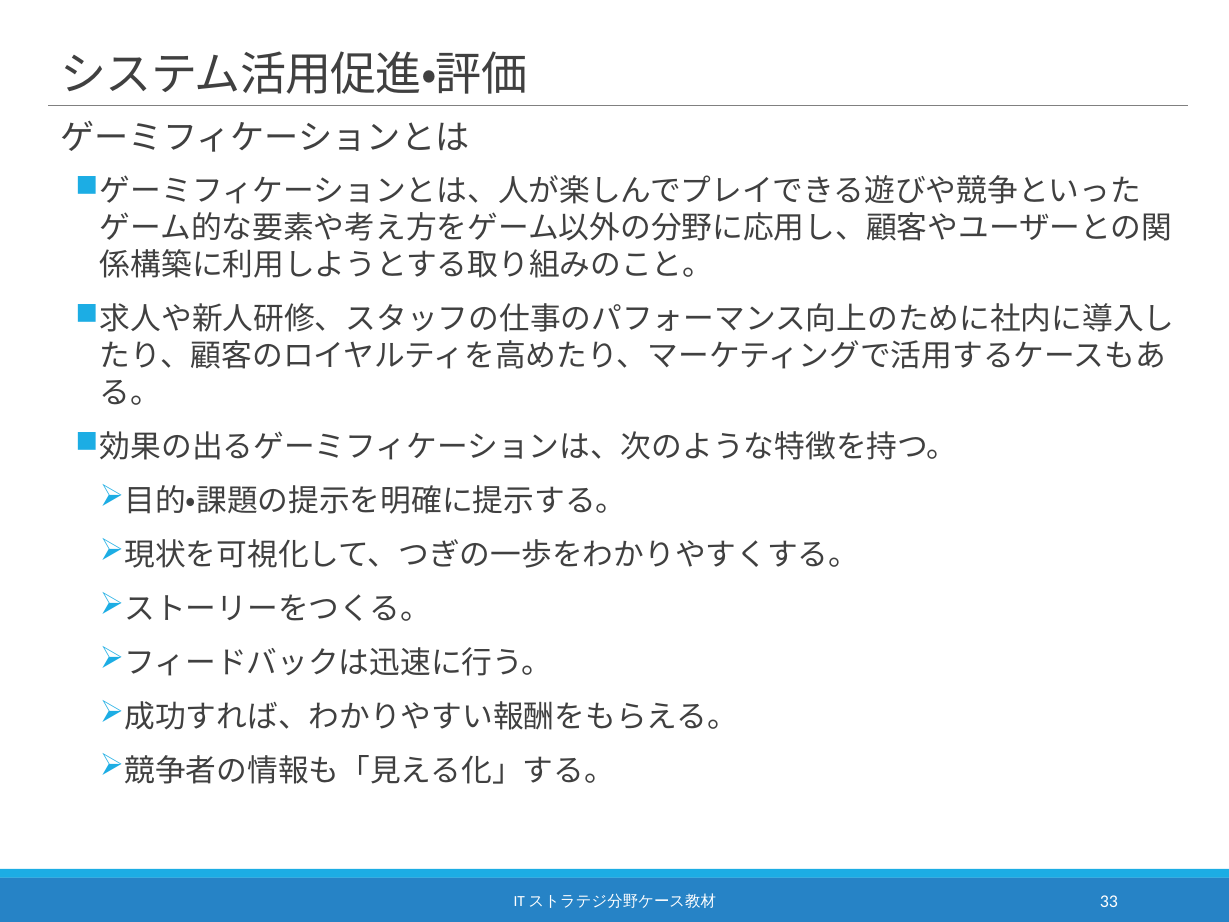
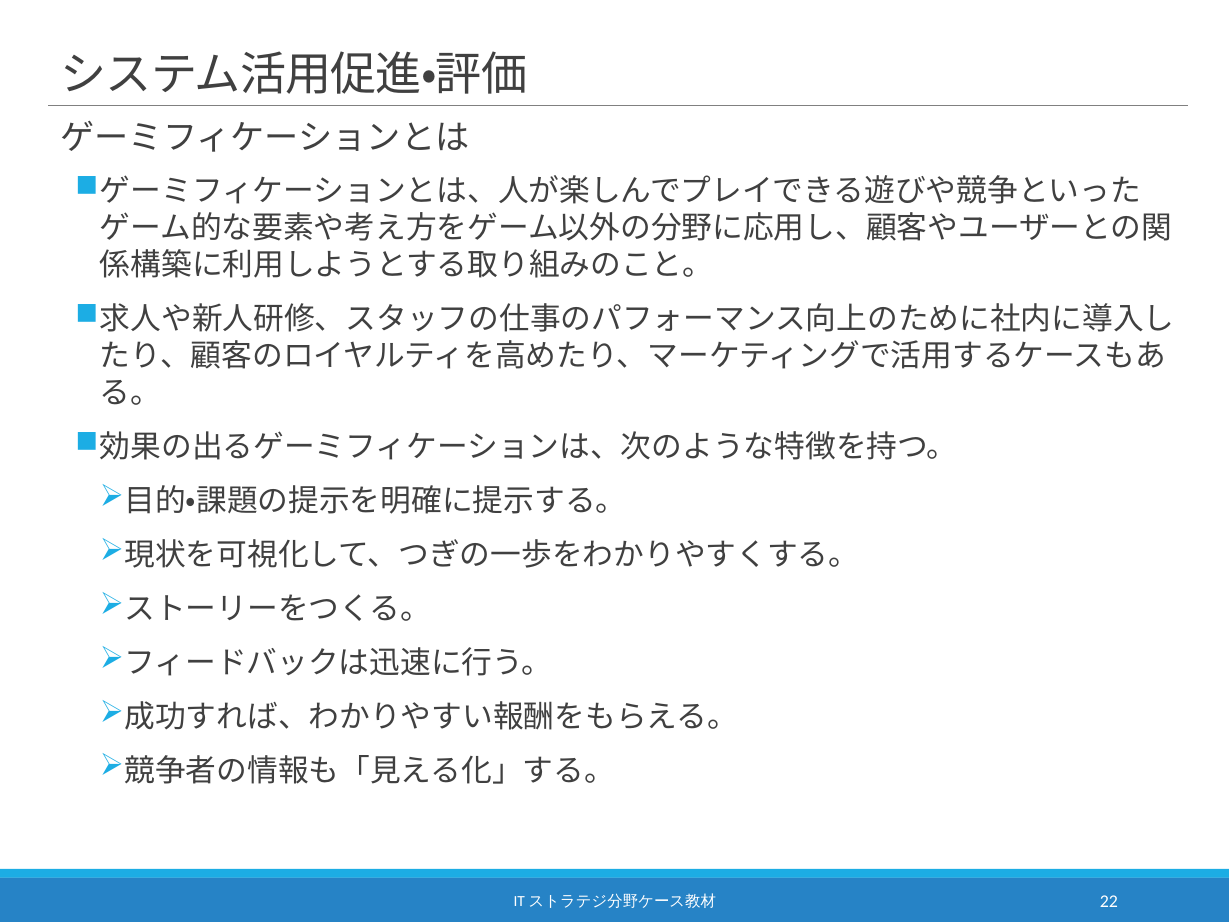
33: 33 -> 22
